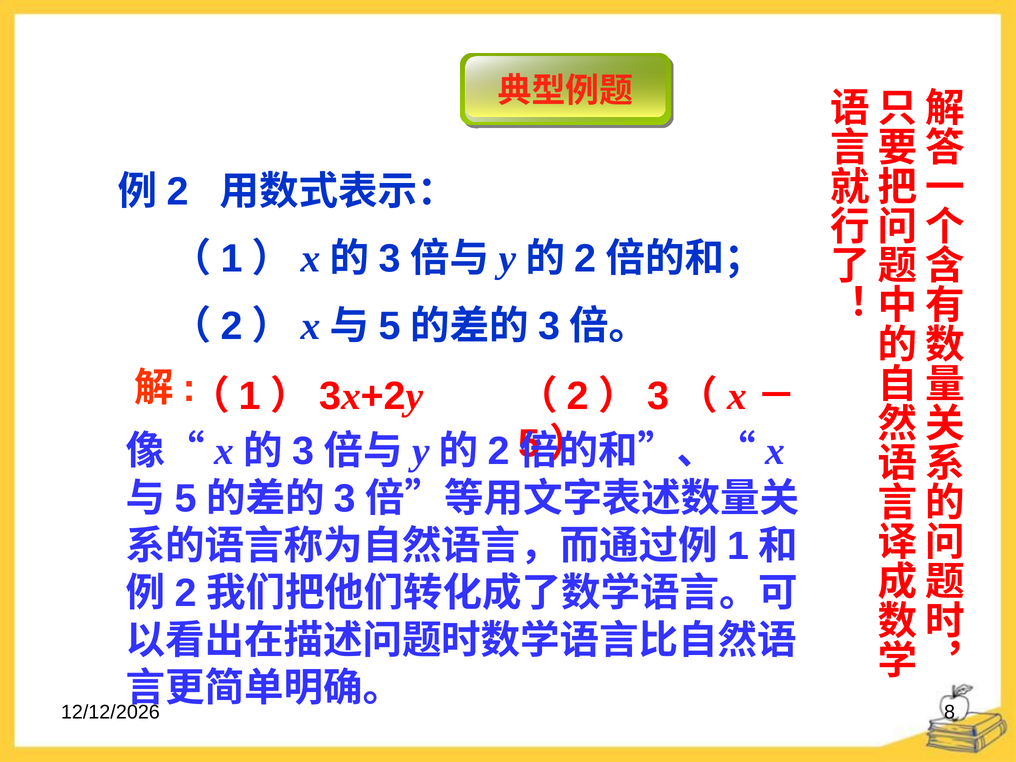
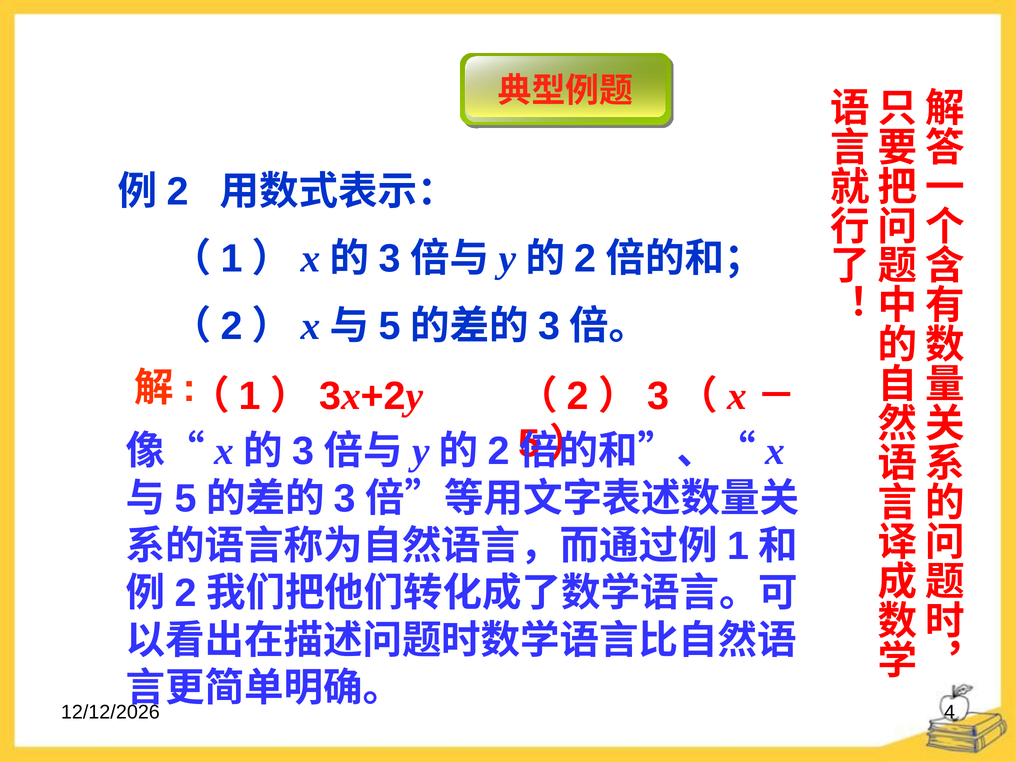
8: 8 -> 4
